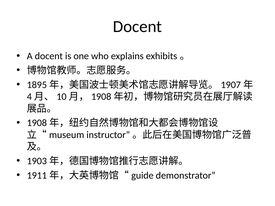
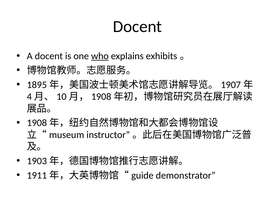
who underline: none -> present
